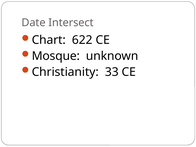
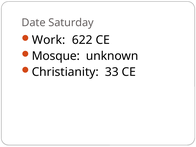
Intersect: Intersect -> Saturday
Chart: Chart -> Work
